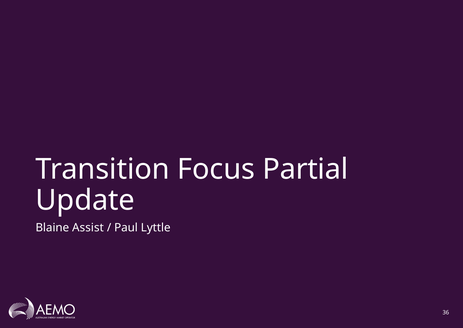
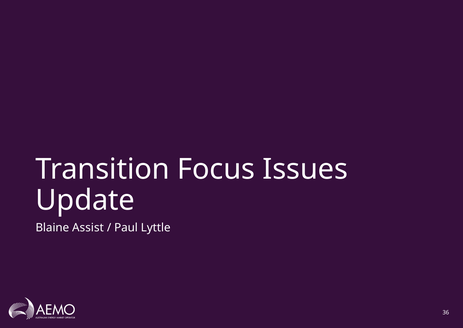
Partial: Partial -> Issues
